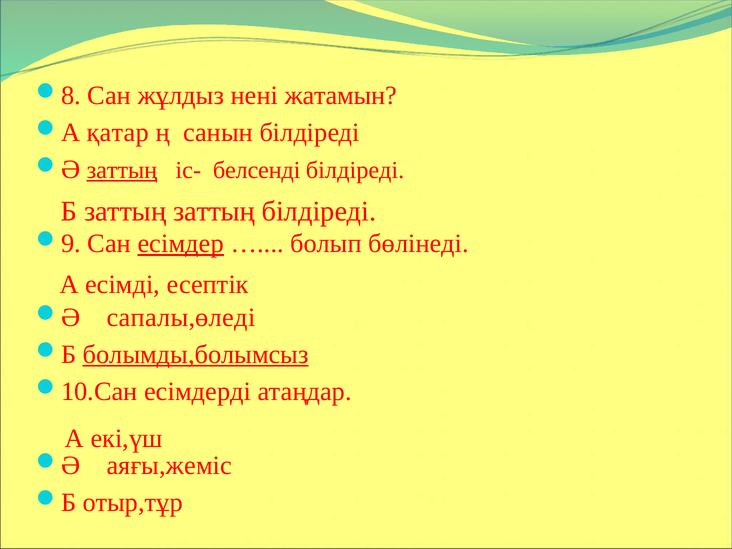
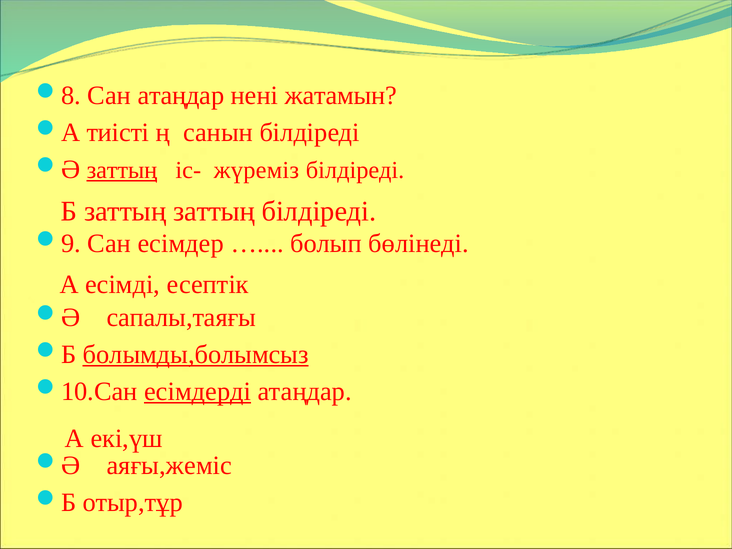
Сан жұлдыз: жұлдыз -> атаңдар
қатар: қатар -> тиісті
белсенді: белсенді -> жүреміз
есімдер underline: present -> none
сапалы,өледі: сапалы,өледі -> сапалы,таяғы
есімдерді underline: none -> present
